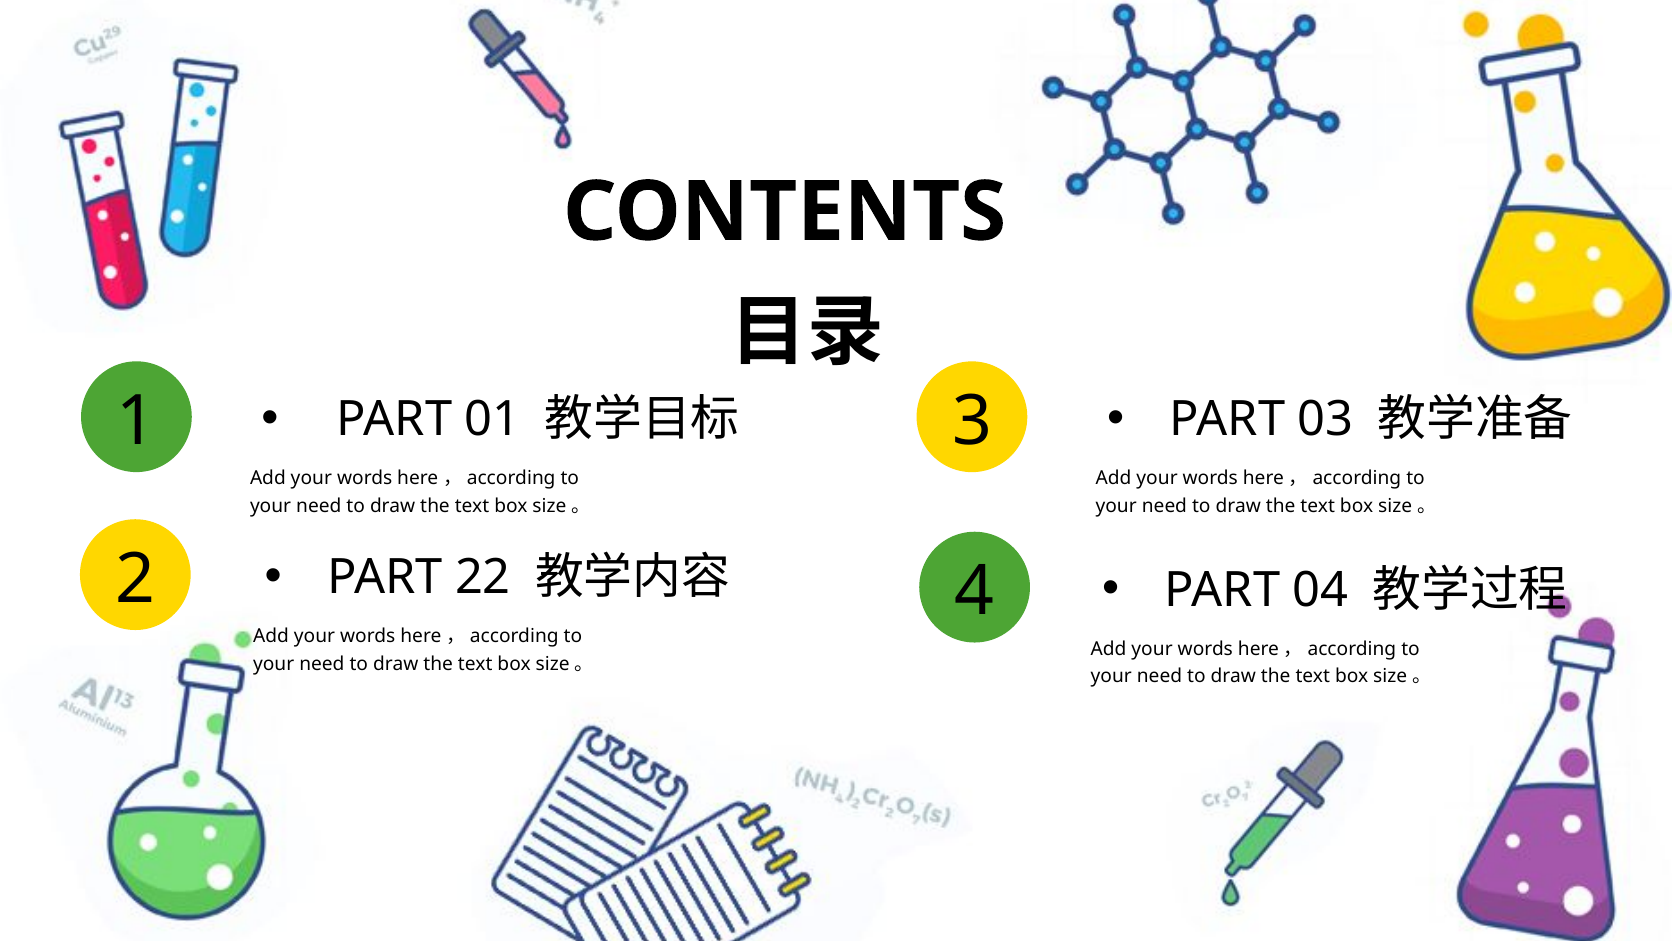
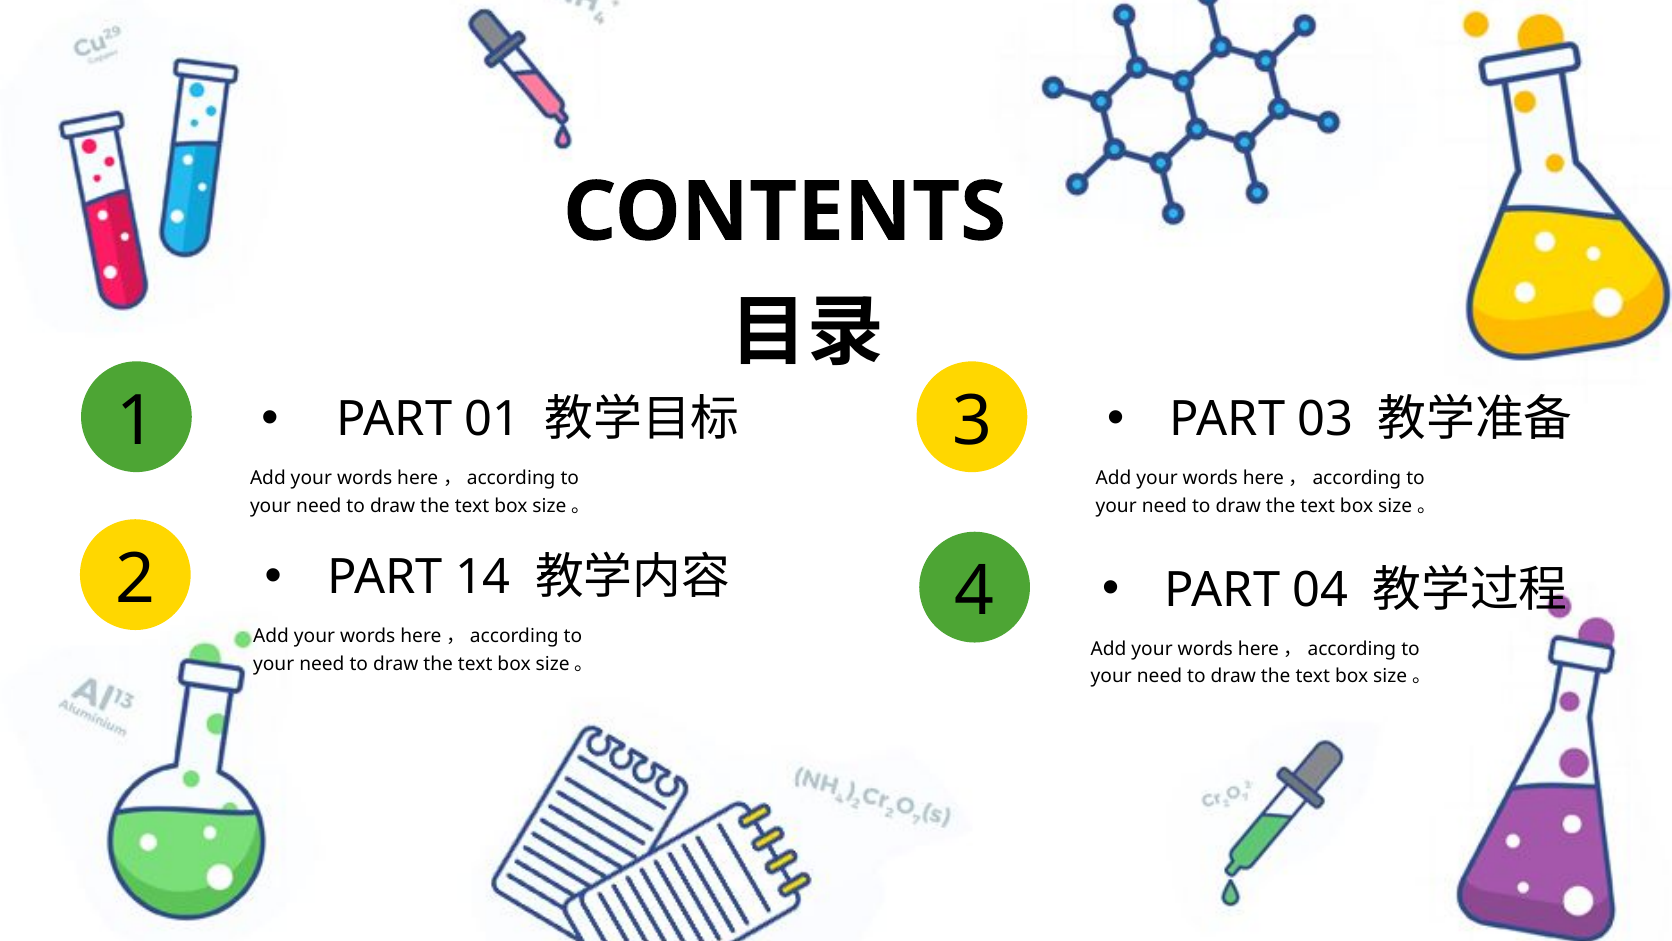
22: 22 -> 14
